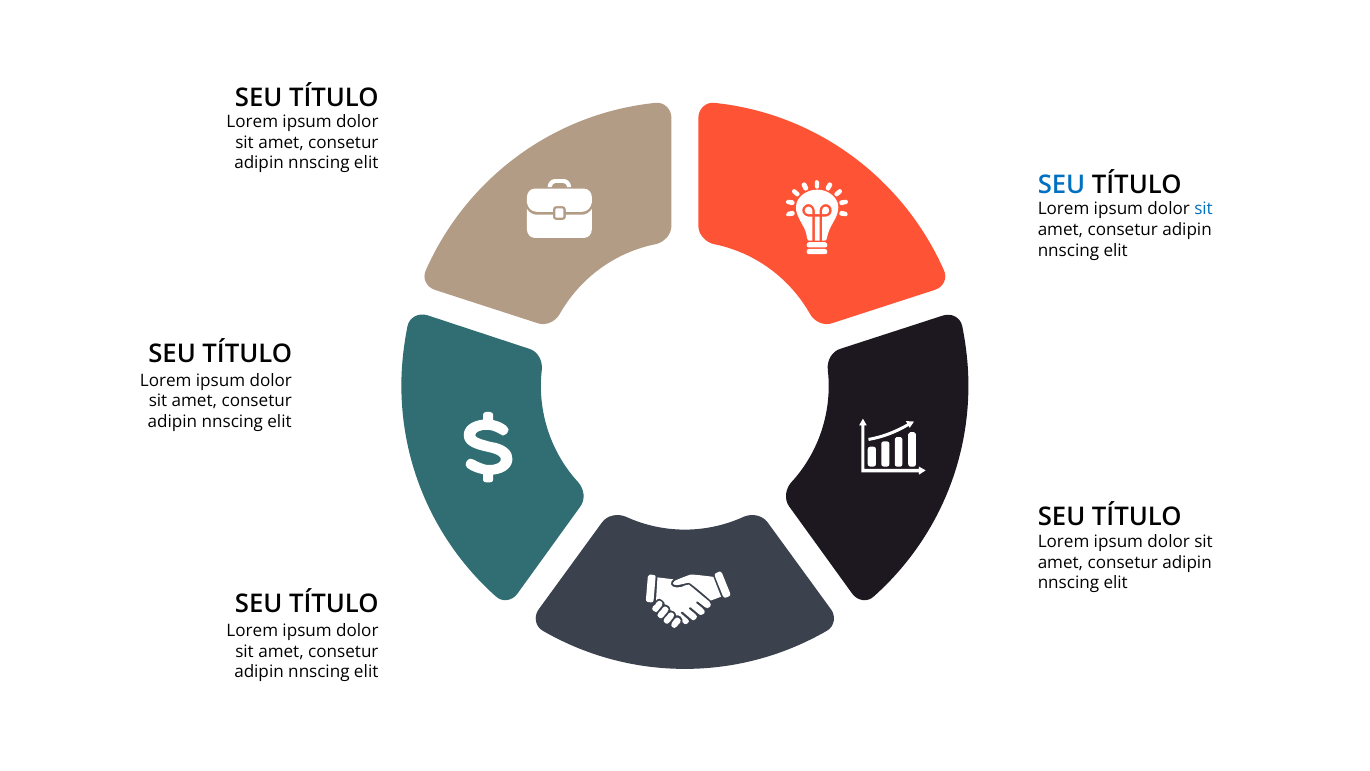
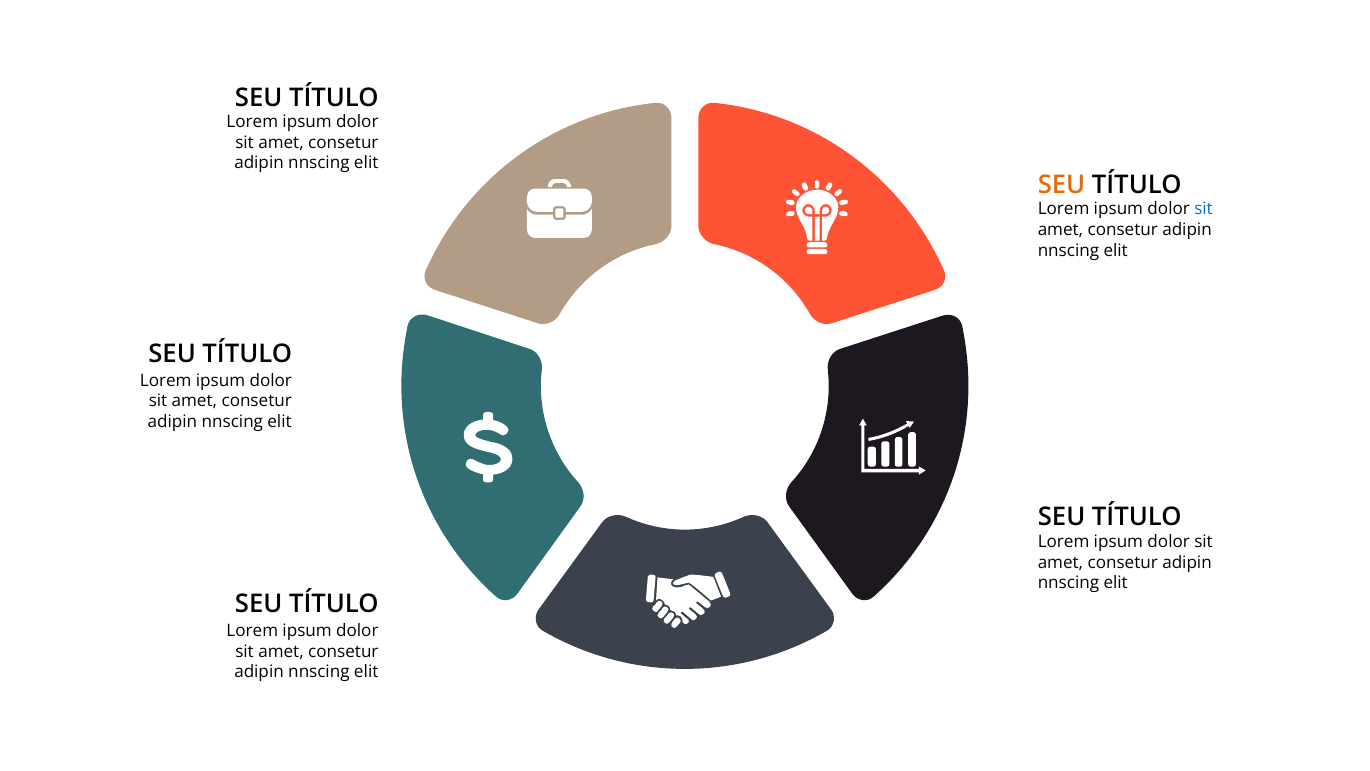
SEU at (1062, 185) colour: blue -> orange
